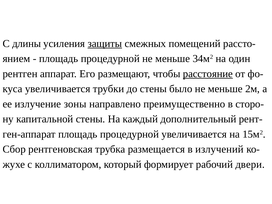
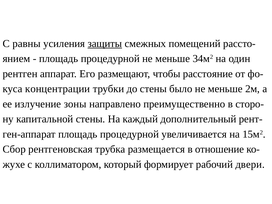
длины: длины -> равны
расстояние underline: present -> none
увеличивается at (58, 89): увеличивается -> концентрации
излучений: излучений -> отношение
